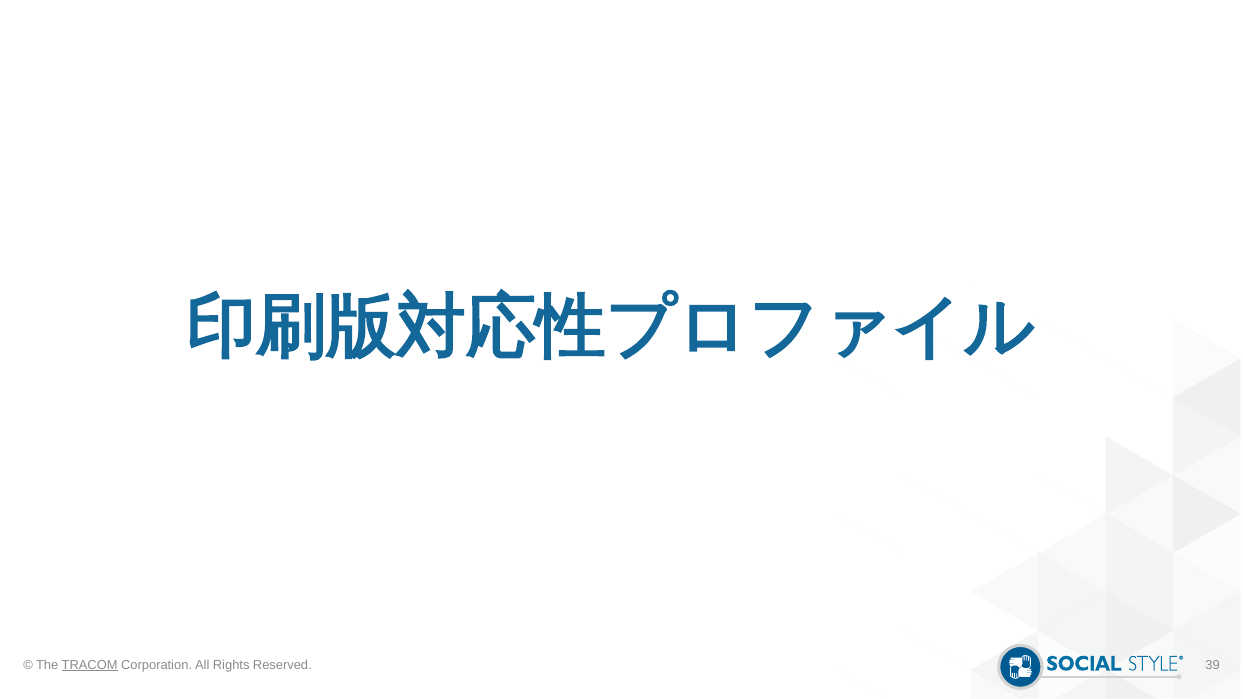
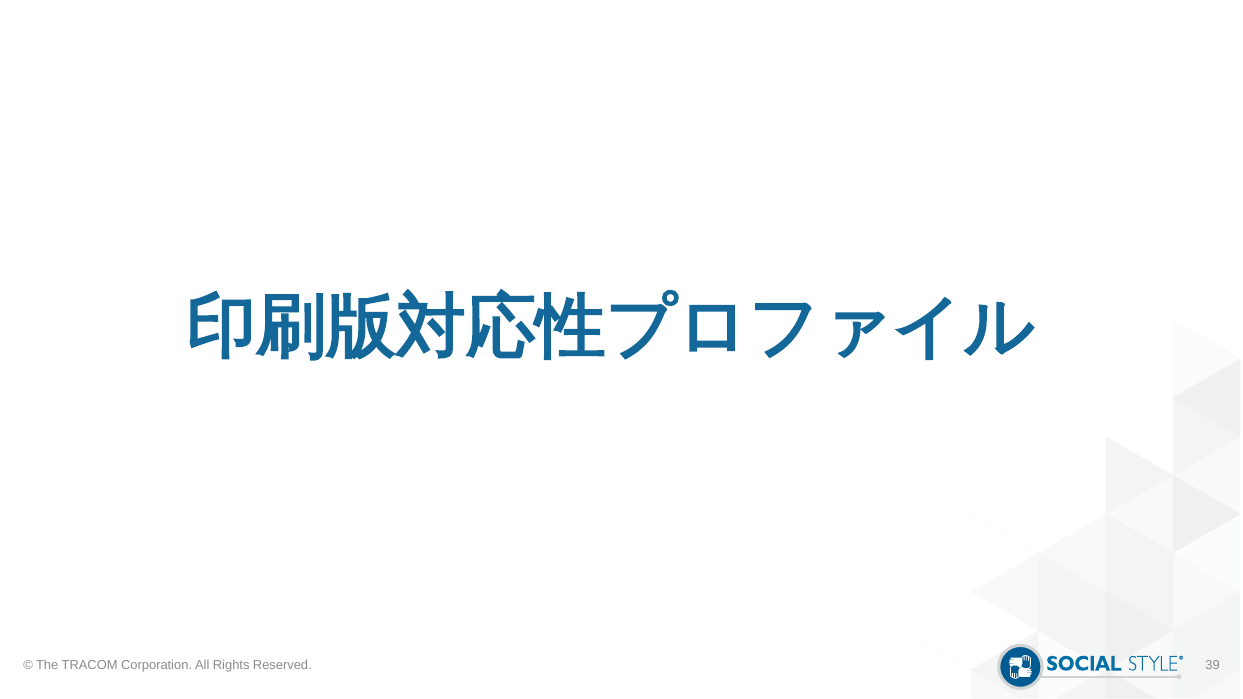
TRACOM underline: present -> none
